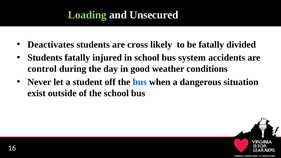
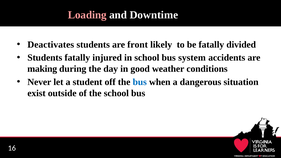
Loading colour: light green -> pink
Unsecured: Unsecured -> Downtime
cross: cross -> front
control: control -> making
